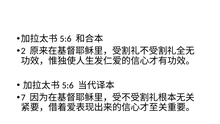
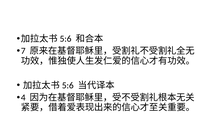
2: 2 -> 7
7: 7 -> 4
